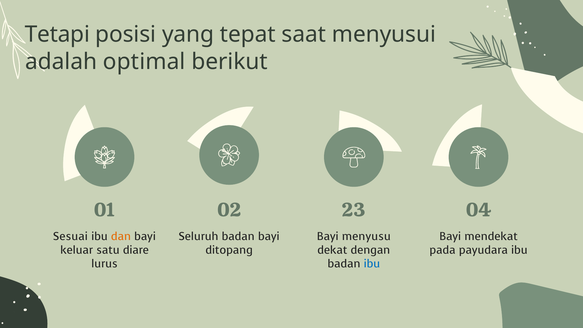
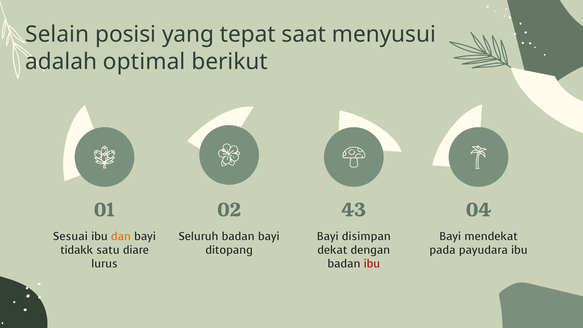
Tetapi: Tetapi -> Selain
23: 23 -> 43
menyusu: menyusu -> disimpan
keluar: keluar -> tidakk
ibu at (372, 264) colour: blue -> red
